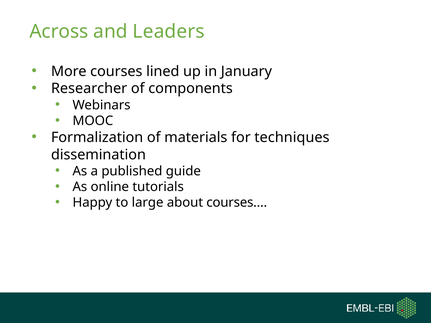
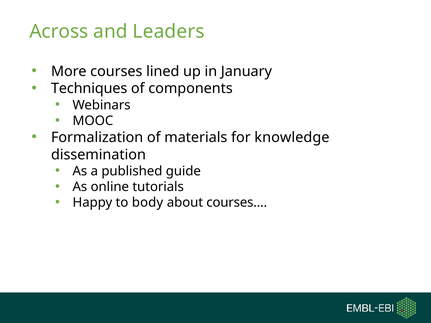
Researcher: Researcher -> Techniques
techniques: techniques -> knowledge
large: large -> body
